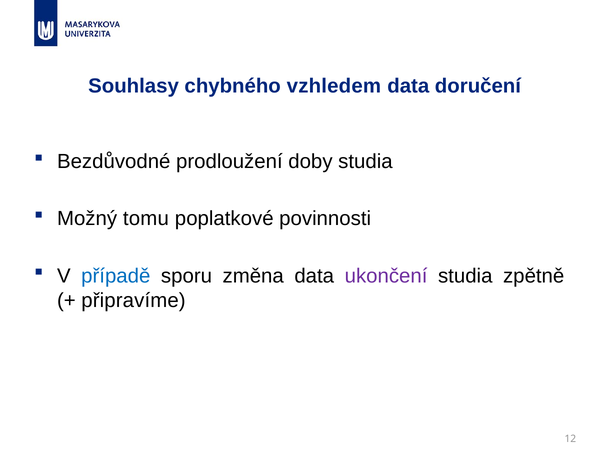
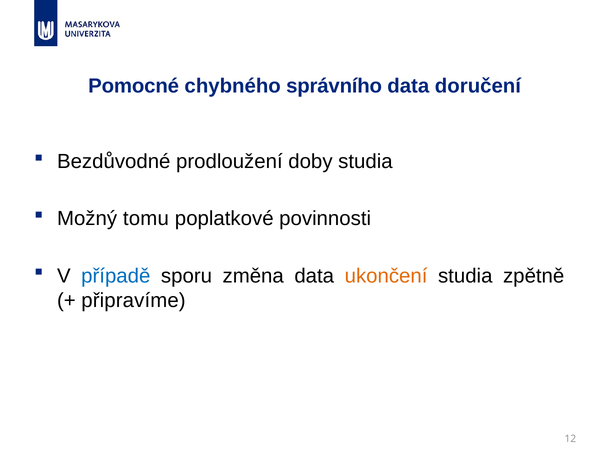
Souhlasy: Souhlasy -> Pomocné
vzhledem: vzhledem -> správního
ukončení colour: purple -> orange
